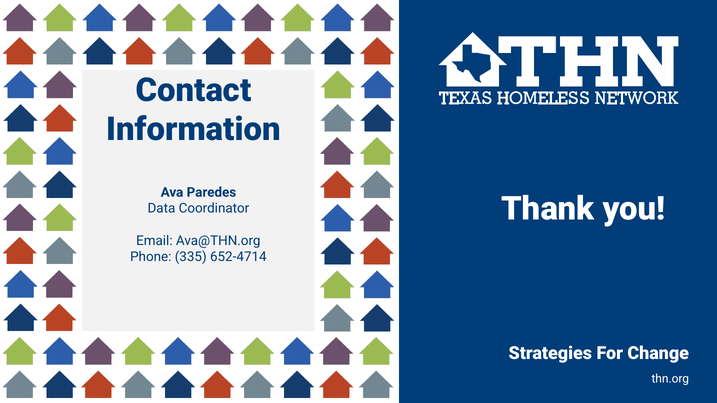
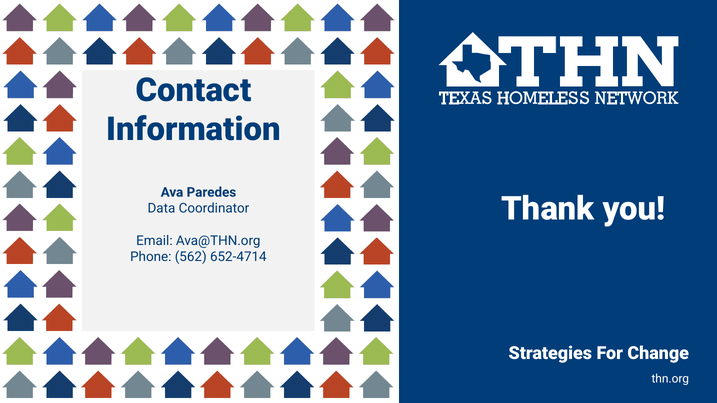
335: 335 -> 562
